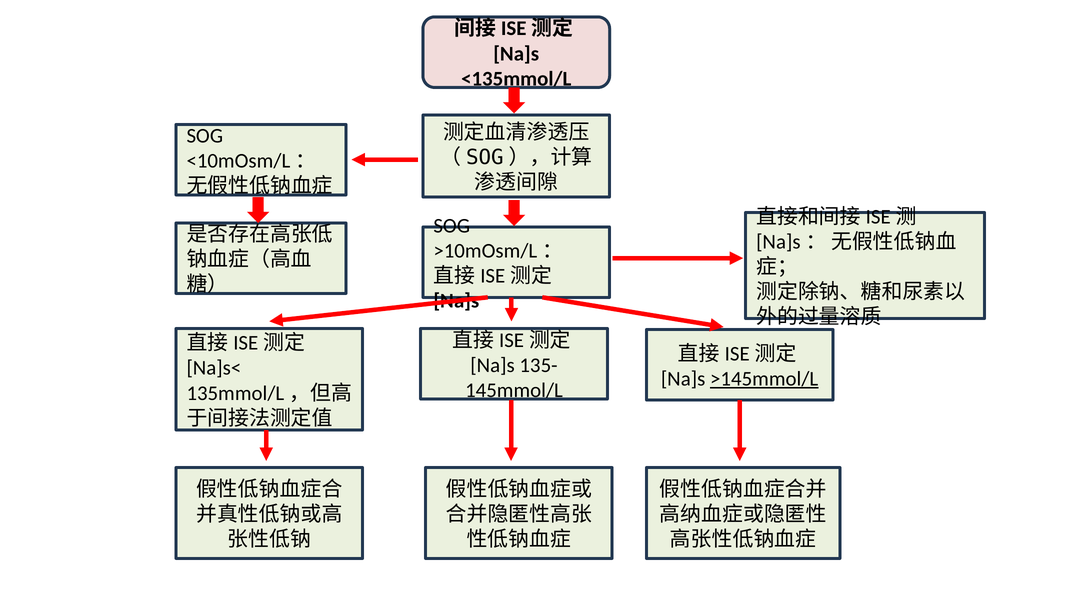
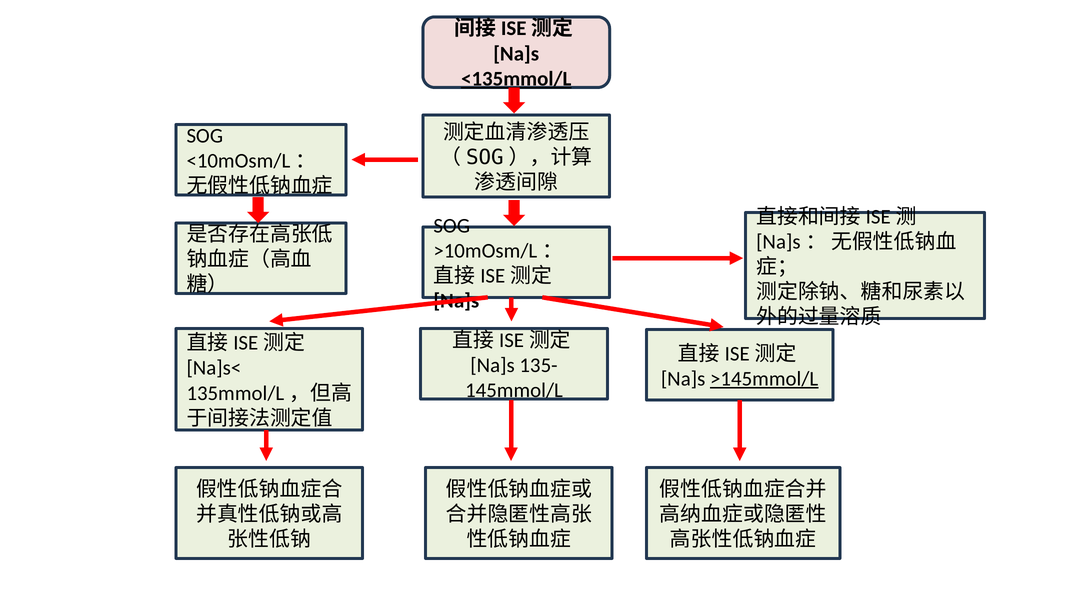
<135mmol/L underline: none -> present
